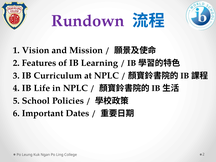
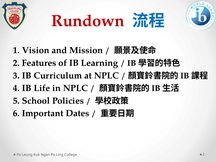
Rundown colour: purple -> red
